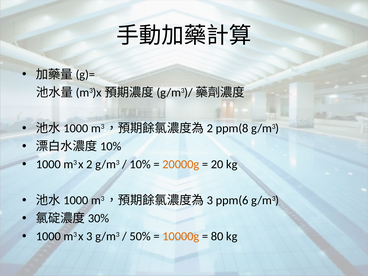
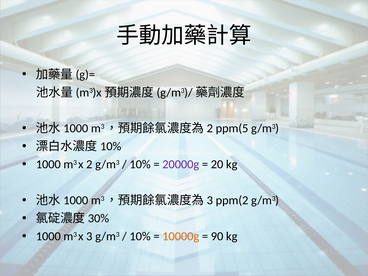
ppm(8: ppm(8 -> ppm(5
20000g colour: orange -> purple
ppm(6: ppm(6 -> ppm(2
50% at (140, 236): 50% -> 10%
80: 80 -> 90
